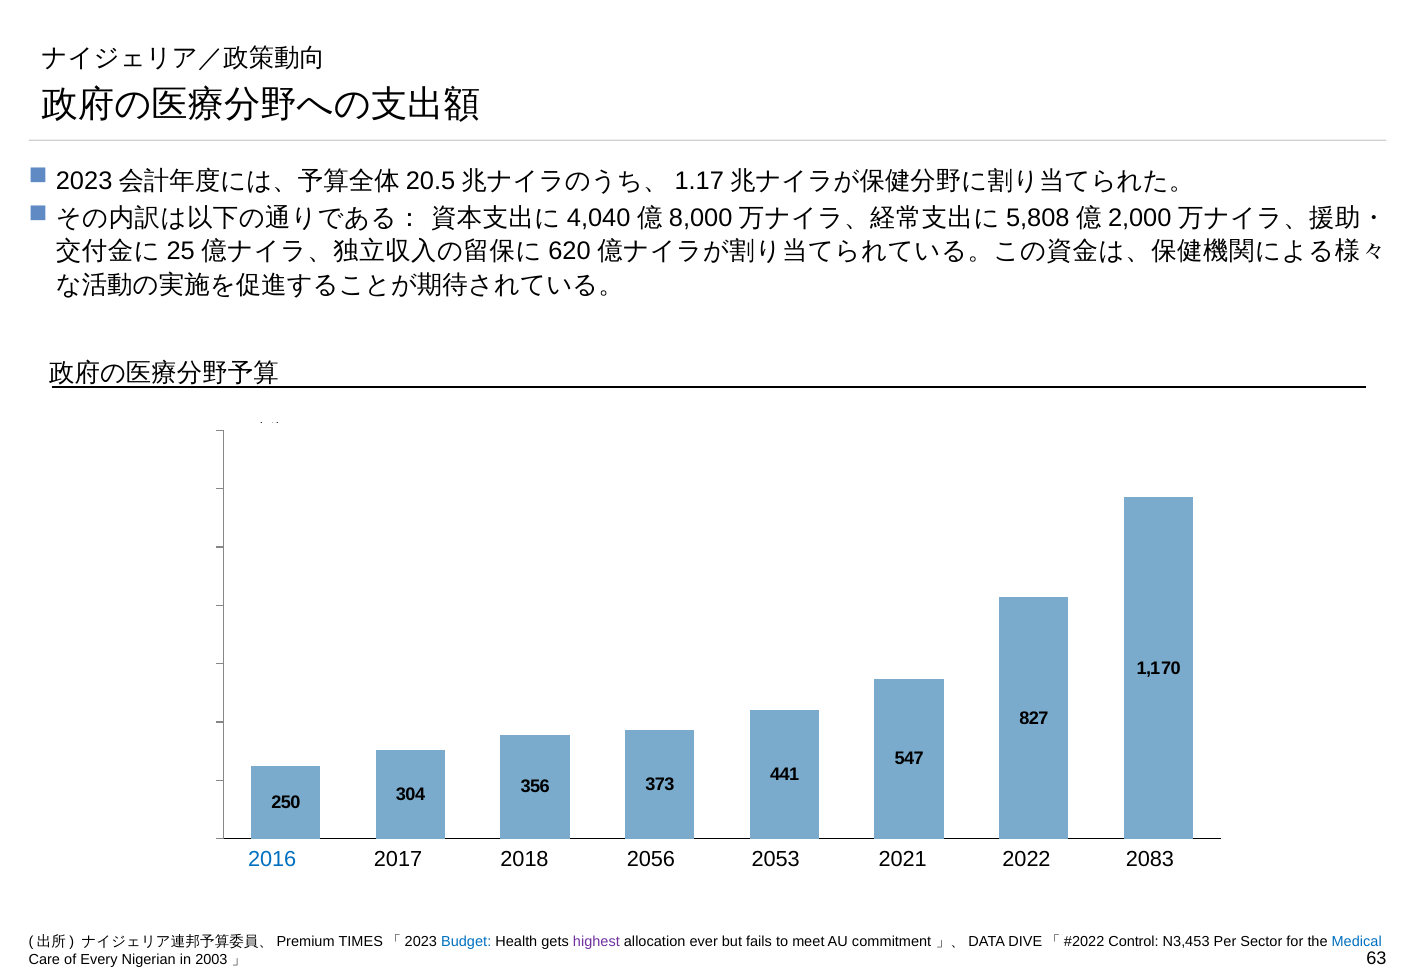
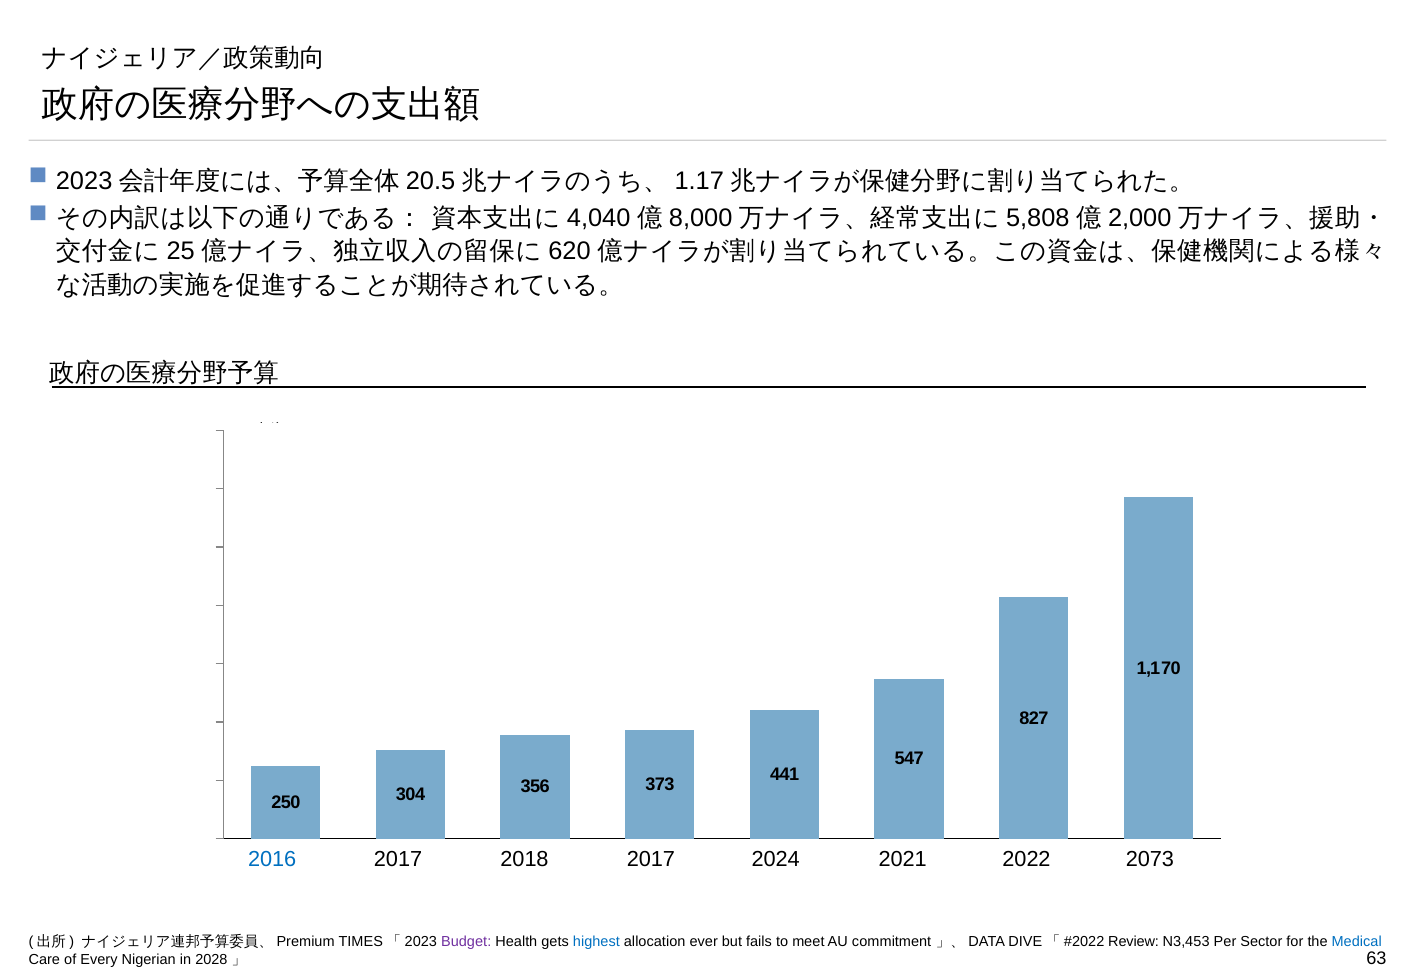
2018 2056: 2056 -> 2017
2053: 2053 -> 2024
2083: 2083 -> 2073
Budget colour: blue -> purple
highest colour: purple -> blue
Control: Control -> Review
2003: 2003 -> 2028
